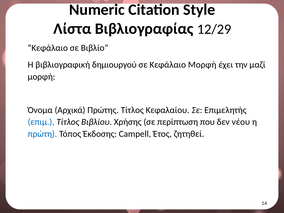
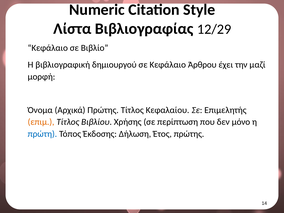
Κεφάλαιο Μορφή: Μορφή -> Άρθρου
επιμ colour: blue -> orange
νέου: νέου -> μόνο
Campell: Campell -> Δήλωση
Έτος ζητηθεί: ζητηθεί -> πρώτης
